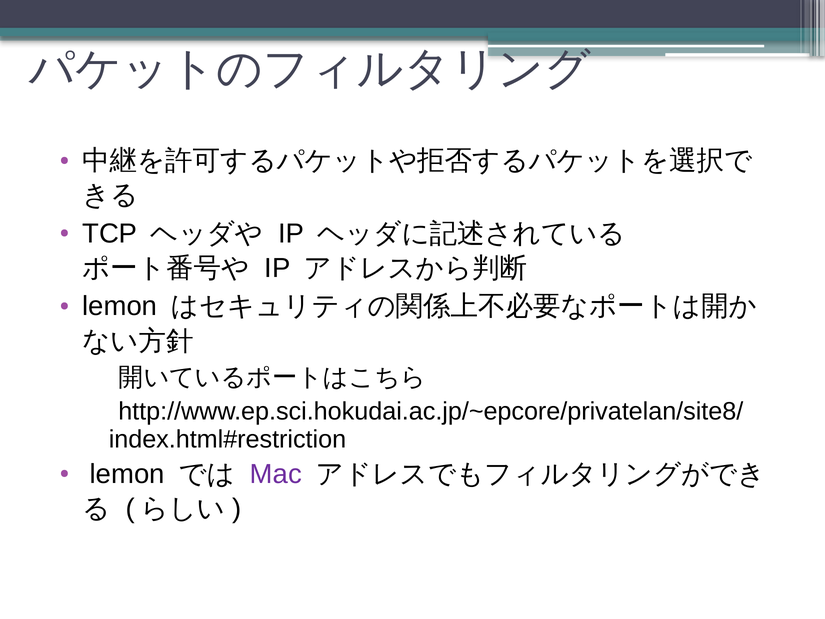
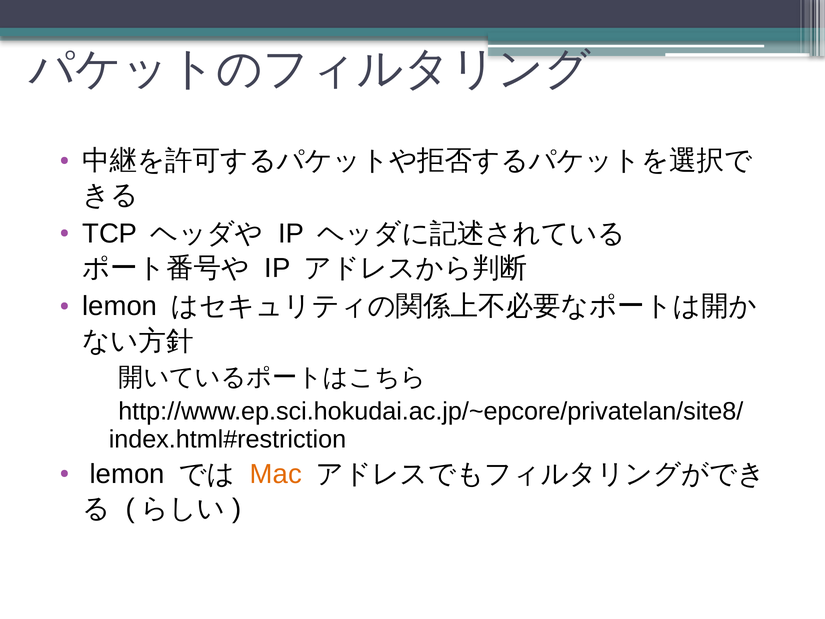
Mac colour: purple -> orange
